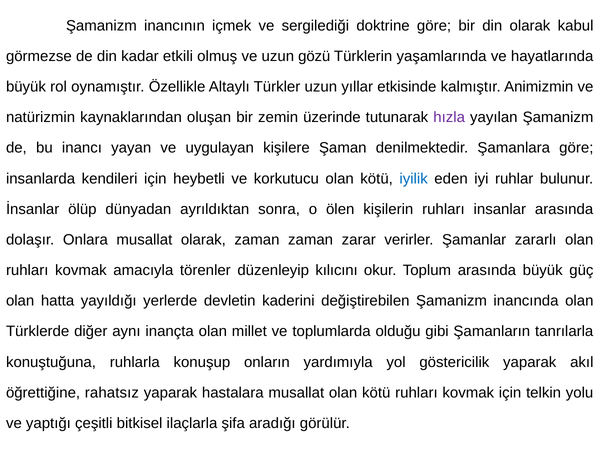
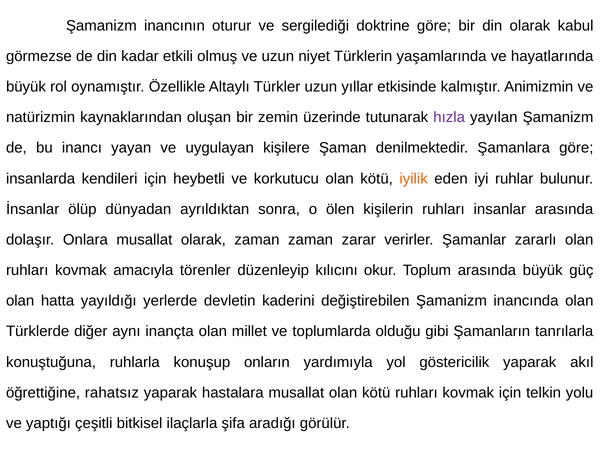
içmek: içmek -> oturur
gözü: gözü -> niyet
iyilik colour: blue -> orange
